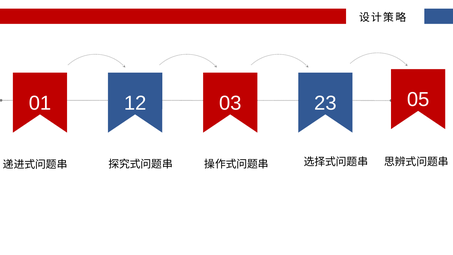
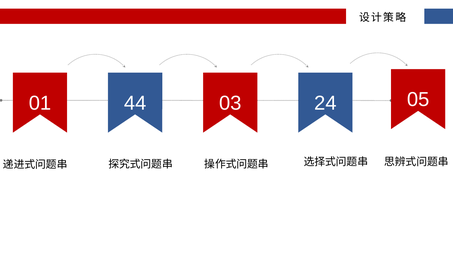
12: 12 -> 44
23: 23 -> 24
